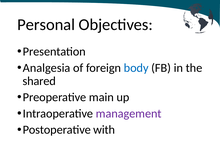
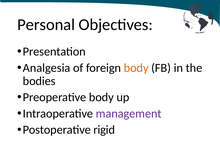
body at (136, 68) colour: blue -> orange
shared: shared -> bodies
Preoperative main: main -> body
with: with -> rigid
